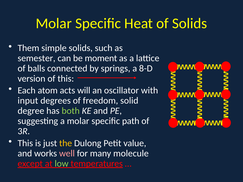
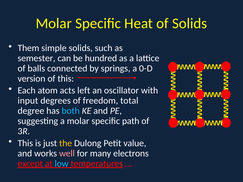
moment: moment -> hundred
8-D: 8-D -> 0-D
will: will -> left
solid: solid -> total
both colour: light green -> light blue
molecule: molecule -> electrons
low colour: light green -> light blue
